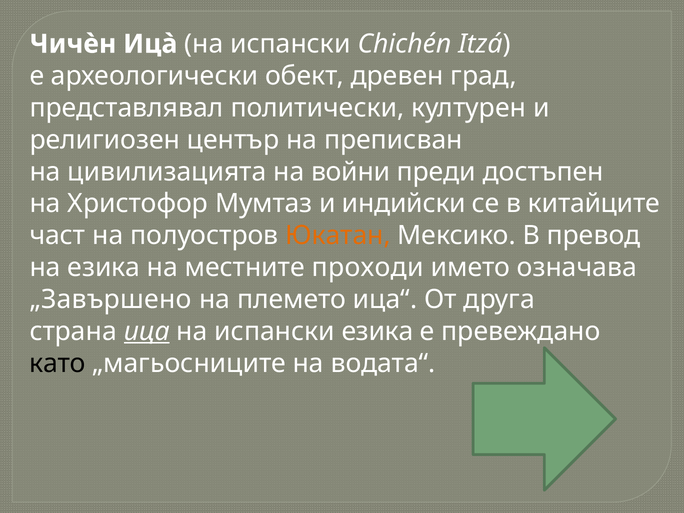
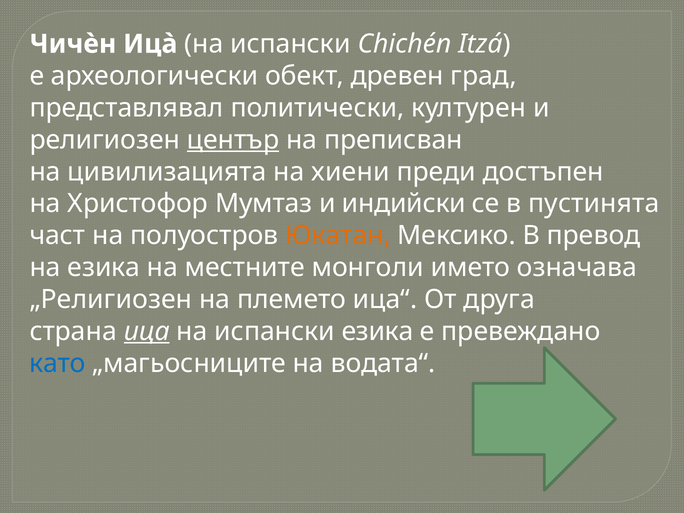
център underline: none -> present
войни: войни -> хиени
китайците: китайците -> пустинята
проходи: проходи -> монголи
„Завършено: „Завършено -> „Религиозен
като colour: black -> blue
